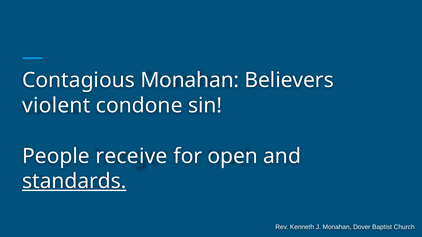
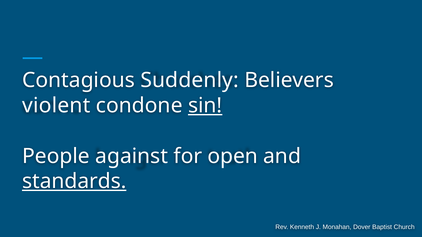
Contagious Monahan: Monahan -> Suddenly
sin underline: none -> present
receive: receive -> against
